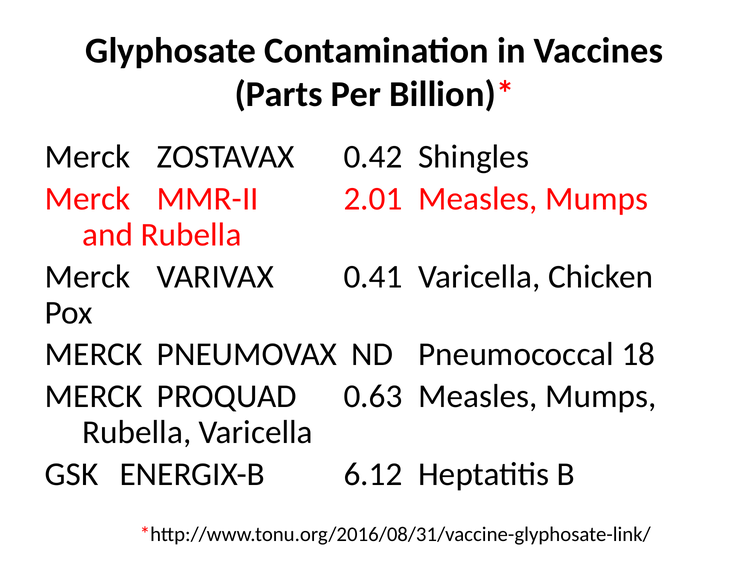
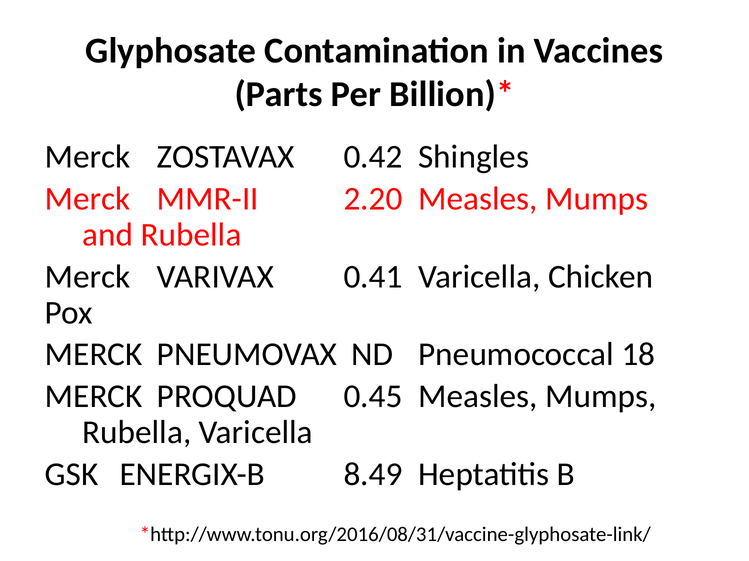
2.01: 2.01 -> 2.20
0.63: 0.63 -> 0.45
6.12: 6.12 -> 8.49
